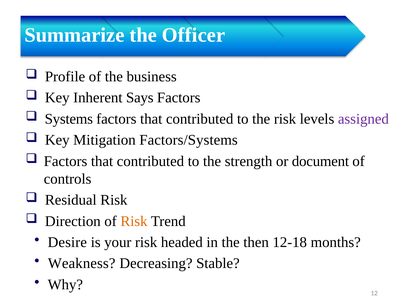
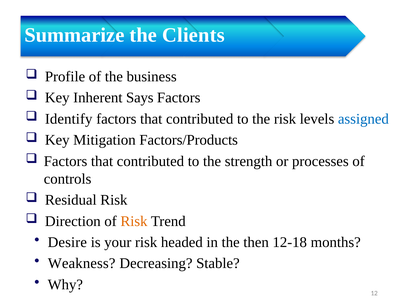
Officer: Officer -> Clients
Systems: Systems -> Identify
assigned colour: purple -> blue
Factors/Systems: Factors/Systems -> Factors/Products
document: document -> processes
